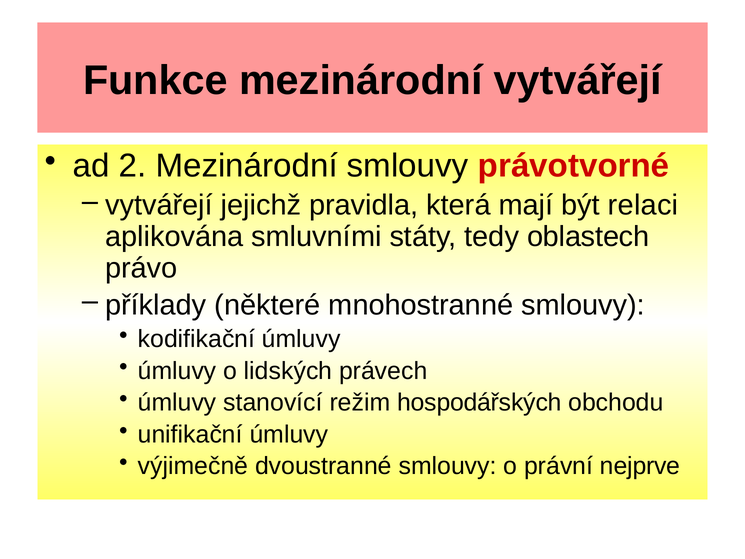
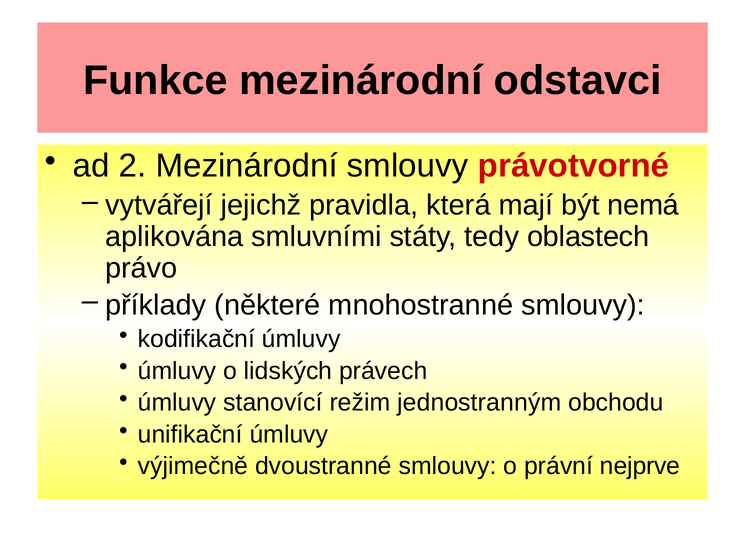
mezinárodní vytvářejí: vytvářejí -> odstavci
relaci: relaci -> nemá
hospodářských: hospodářských -> jednostranným
